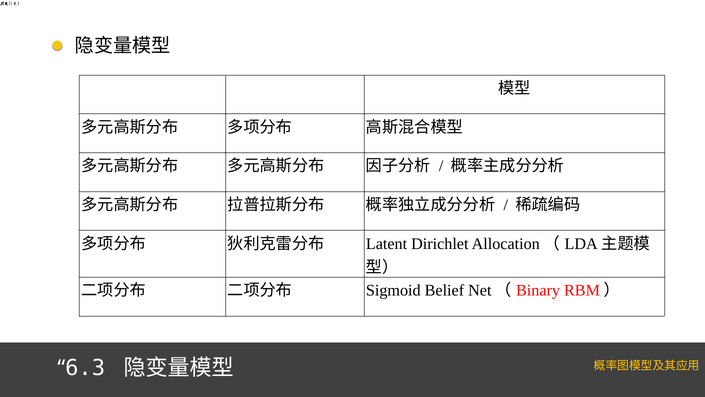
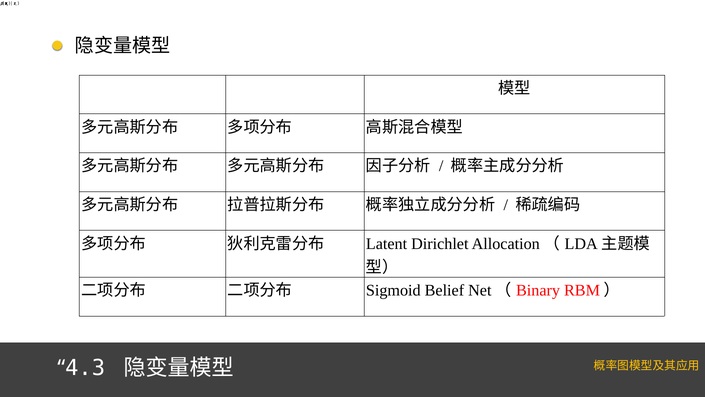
6.3: 6.3 -> 4.3
